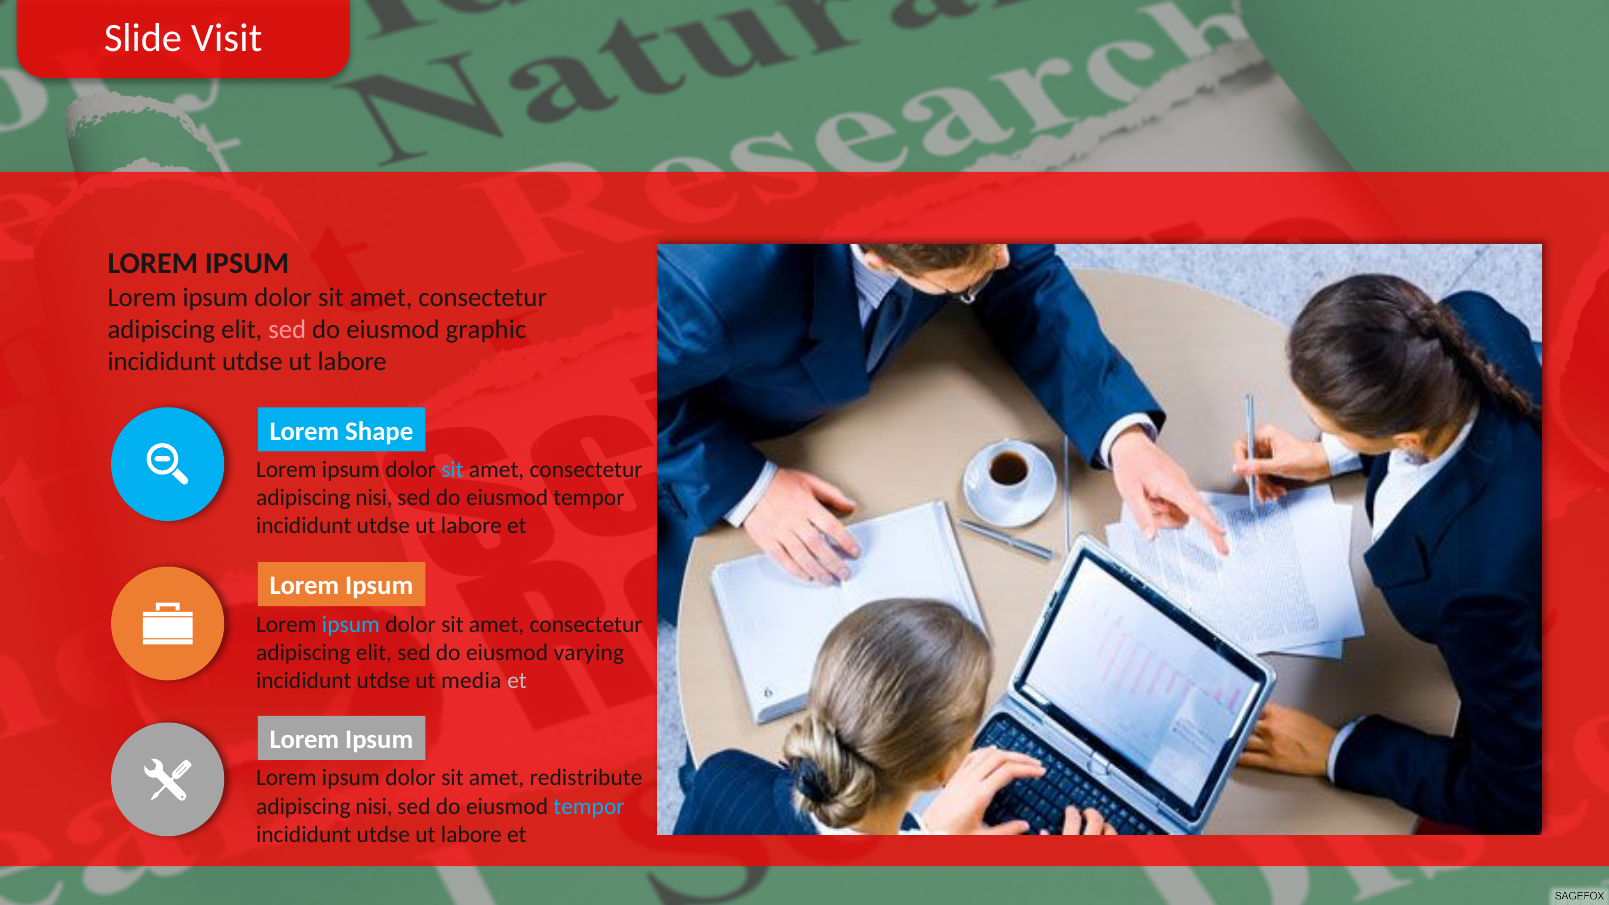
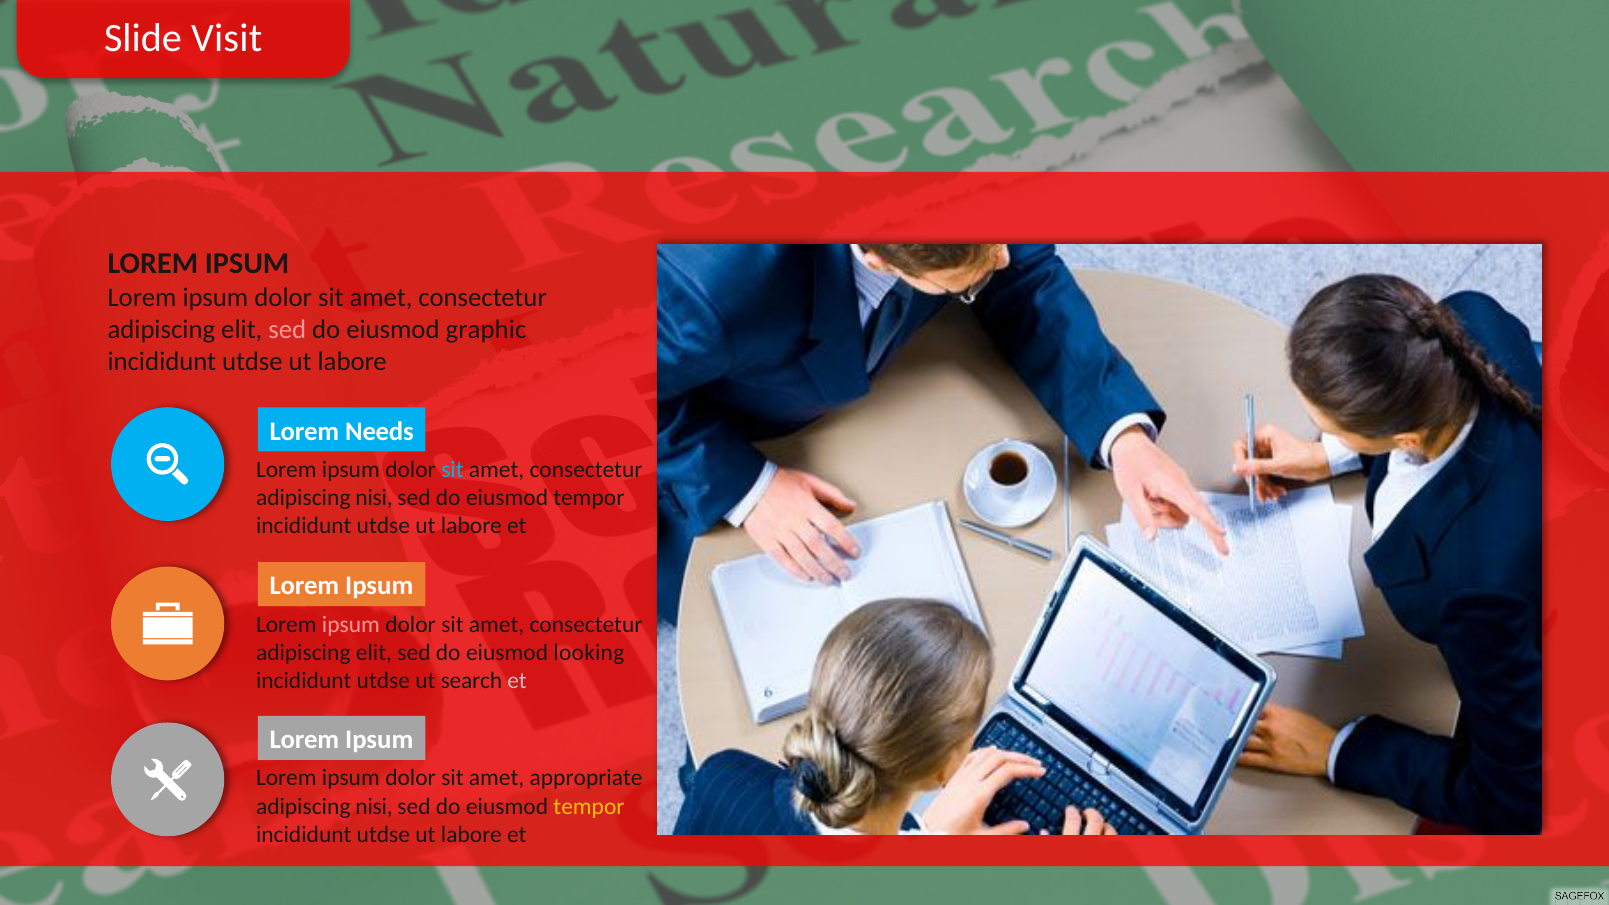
Shape: Shape -> Needs
ipsum at (351, 624) colour: light blue -> pink
varying: varying -> looking
media: media -> search
redistribute: redistribute -> appropriate
tempor at (589, 806) colour: light blue -> yellow
